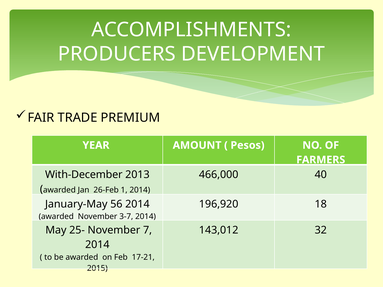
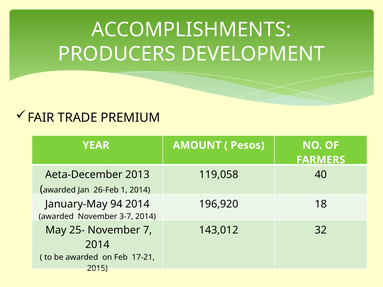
With-December: With-December -> Aeta-December
466,000: 466,000 -> 119,058
56: 56 -> 94
